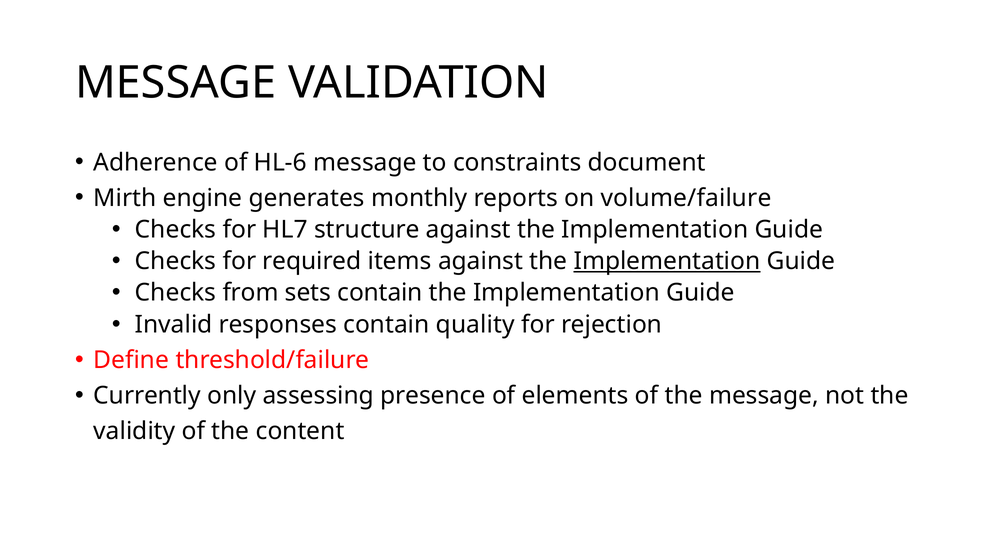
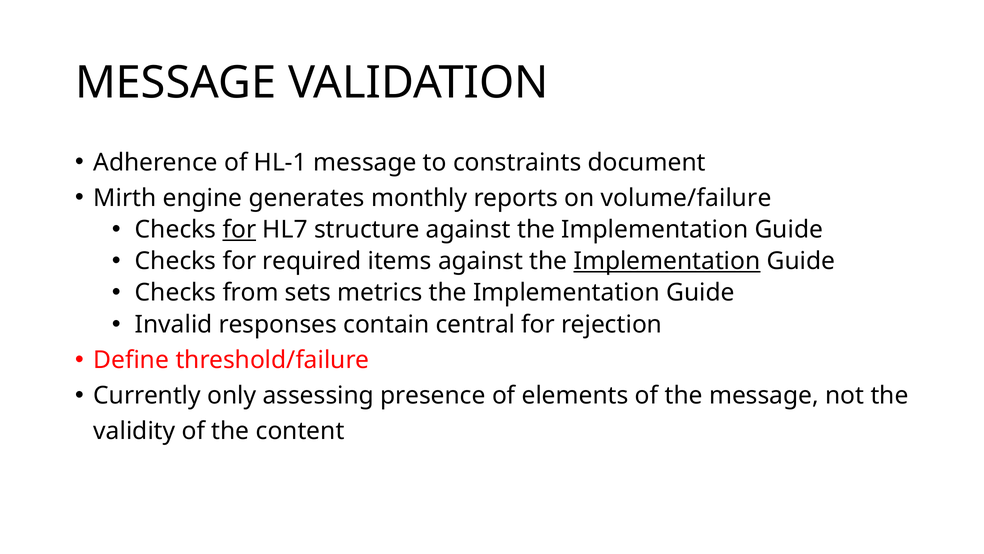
HL-6: HL-6 -> HL-1
for at (239, 229) underline: none -> present
sets contain: contain -> metrics
quality: quality -> central
